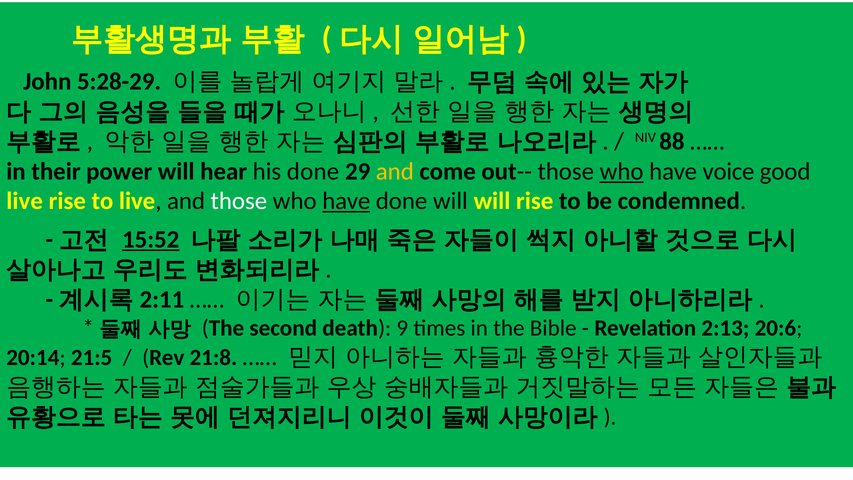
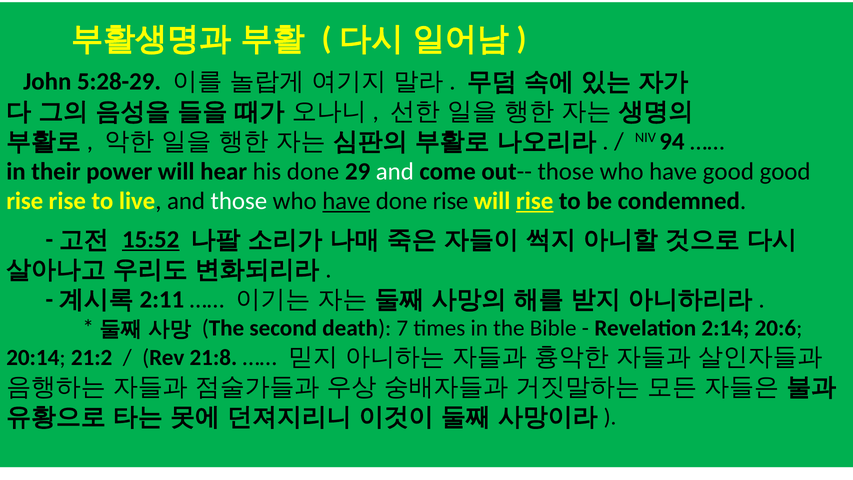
88: 88 -> 94
and at (395, 171) colour: yellow -> white
who at (622, 171) underline: present -> none
have voice: voice -> good
live at (25, 201): live -> rise
done will: will -> rise
rise at (535, 201) underline: none -> present
9: 9 -> 7
2:13: 2:13 -> 2:14
21:5: 21:5 -> 21:2
